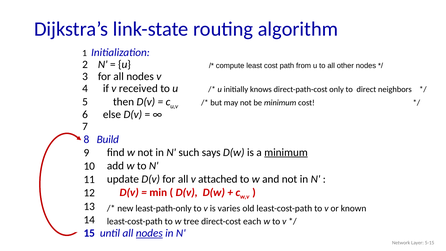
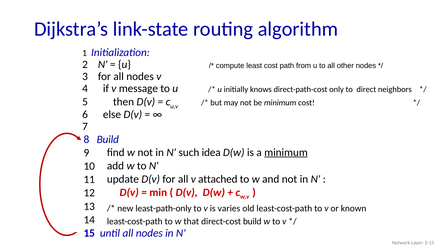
received: received -> message
says: says -> idea
tree: tree -> that
direct-cost each: each -> build
nodes at (149, 233) underline: present -> none
